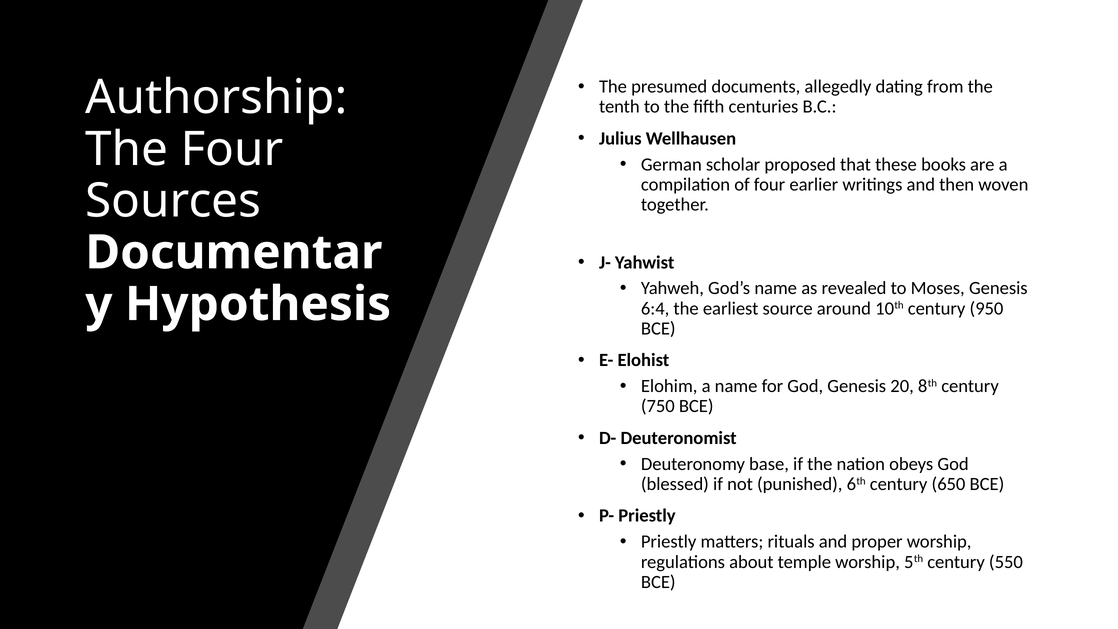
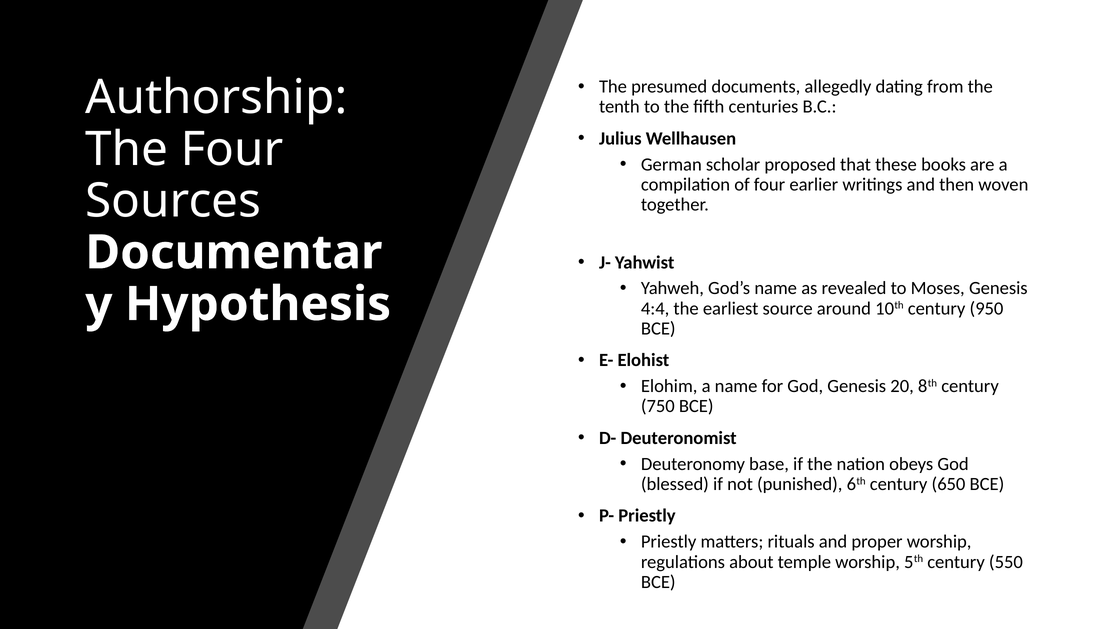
6:4: 6:4 -> 4:4
